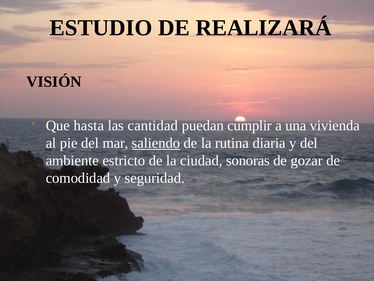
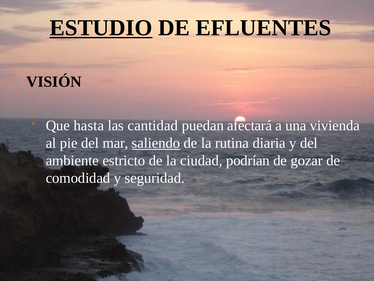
ESTUDIO underline: none -> present
REALIZARÁ: REALIZARÁ -> EFLUENTES
cumplir: cumplir -> afectará
sonoras: sonoras -> podrían
